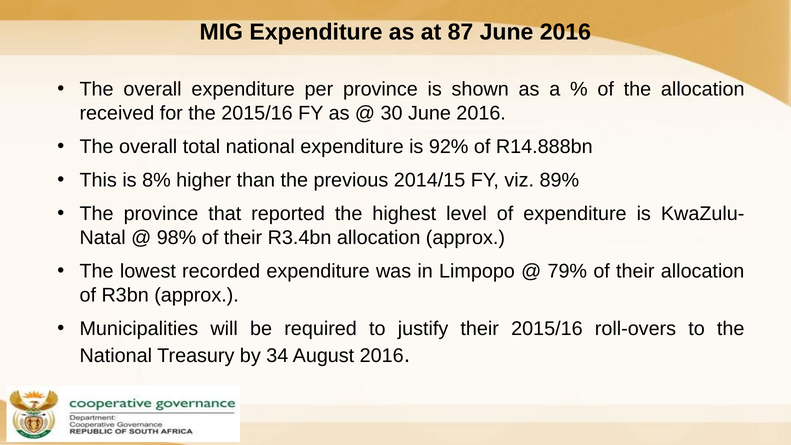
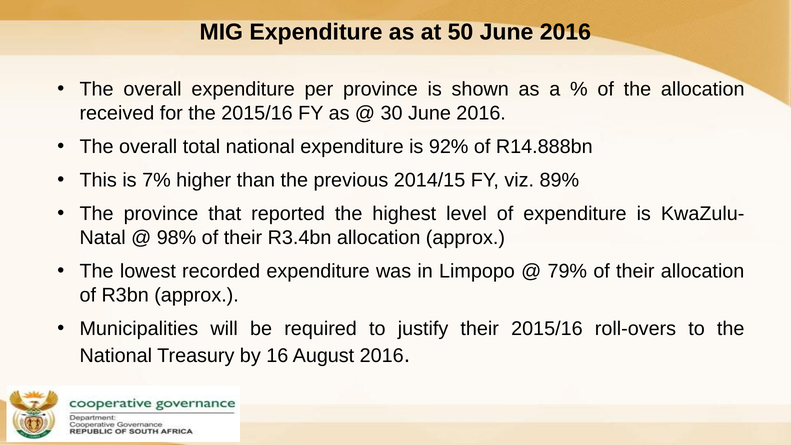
87: 87 -> 50
8%: 8% -> 7%
34: 34 -> 16
